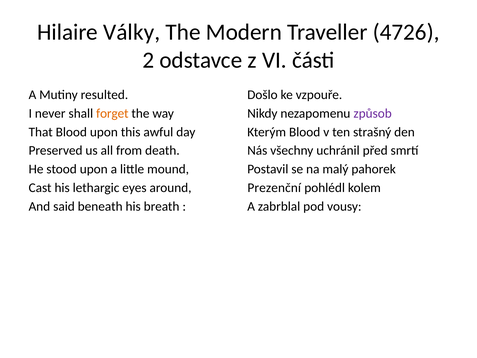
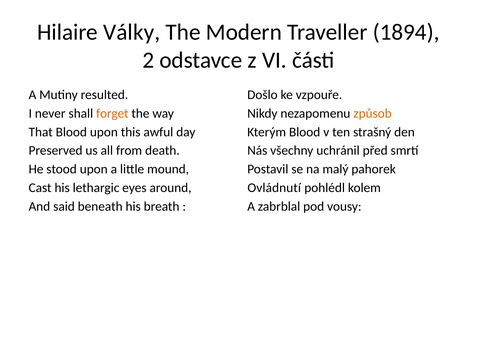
4726: 4726 -> 1894
způsob colour: purple -> orange
Prezenční: Prezenční -> Ovládnutí
